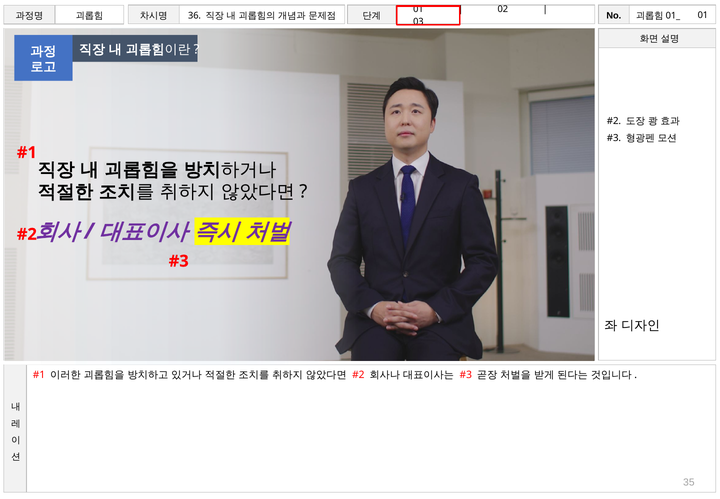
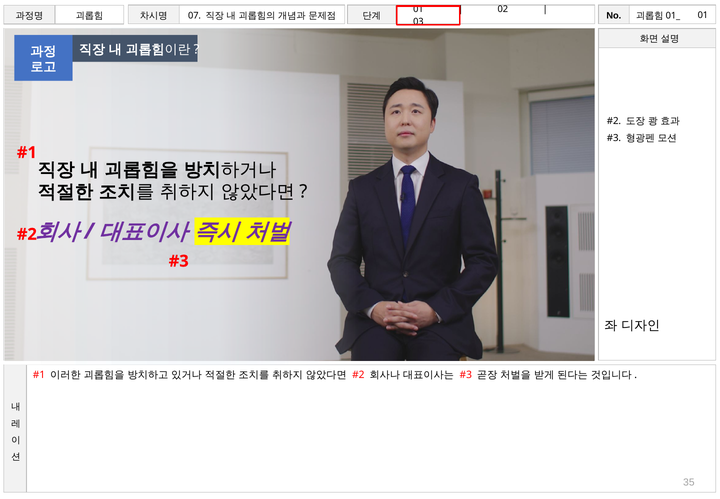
36: 36 -> 07
